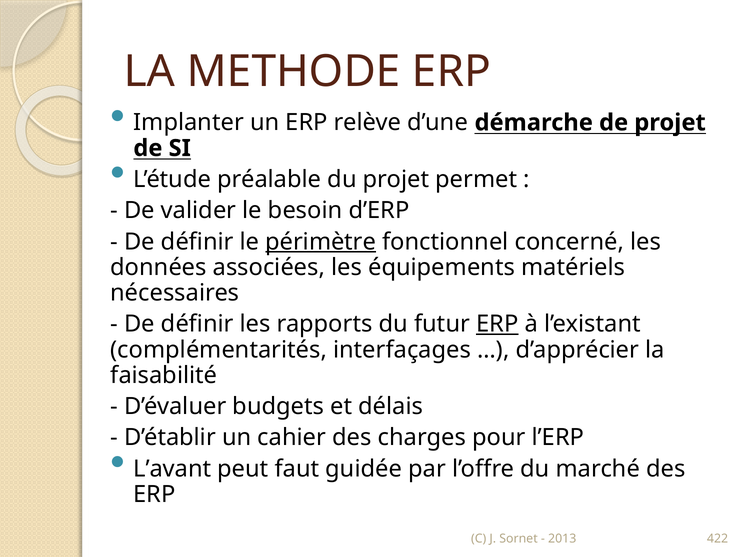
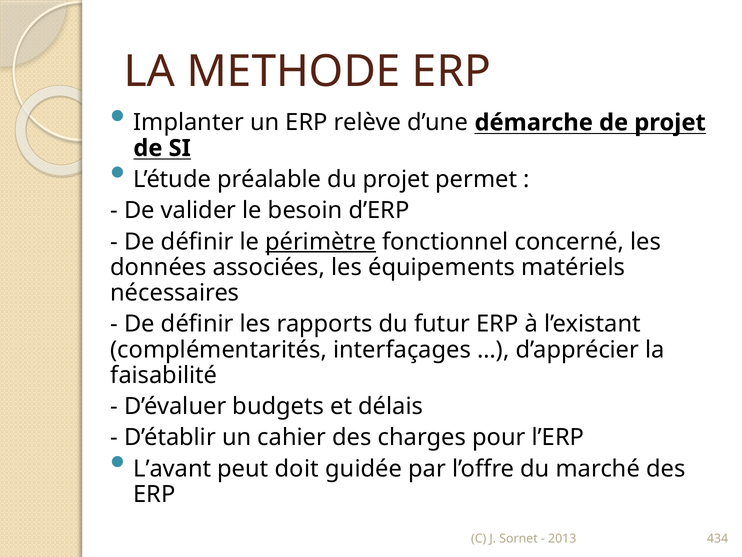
ERP at (497, 324) underline: present -> none
faut: faut -> doit
422: 422 -> 434
